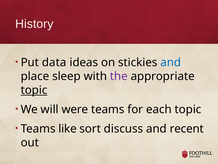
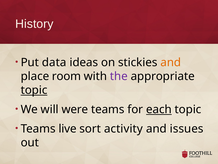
and at (171, 62) colour: blue -> orange
sleep: sleep -> room
each underline: none -> present
like: like -> live
discuss: discuss -> activity
recent: recent -> issues
